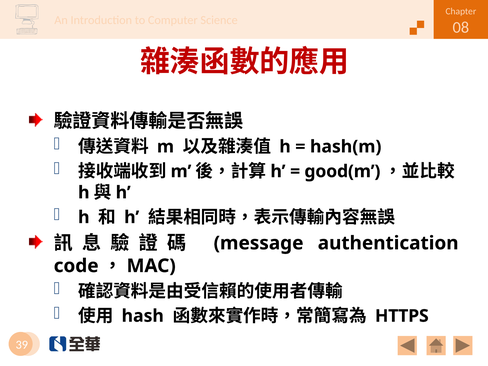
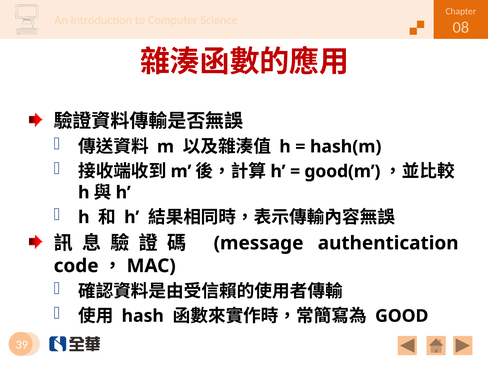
HTTPS: HTTPS -> GOOD
